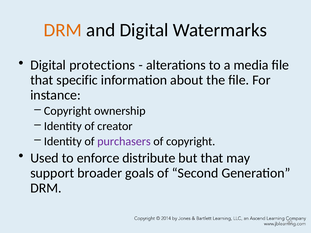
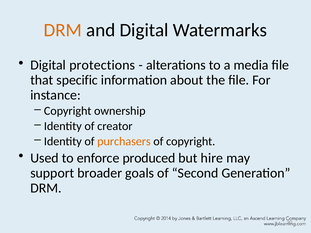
purchasers colour: purple -> orange
distribute: distribute -> produced
but that: that -> hire
